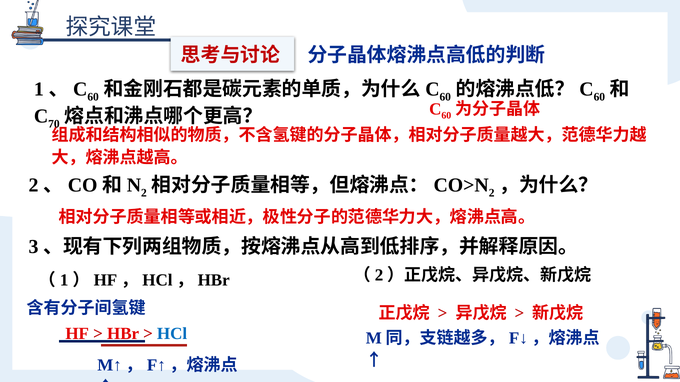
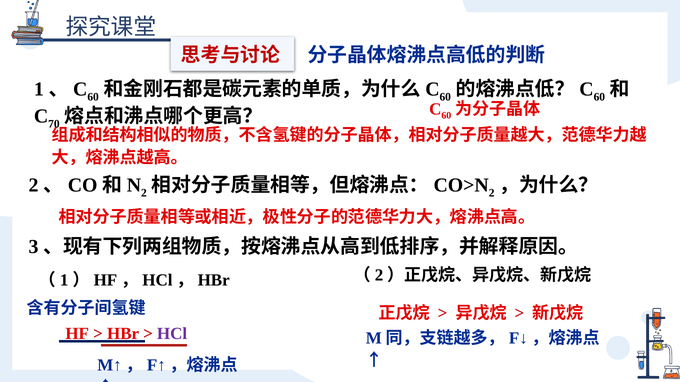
HCl colour: blue -> purple
